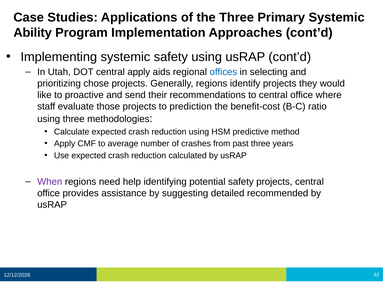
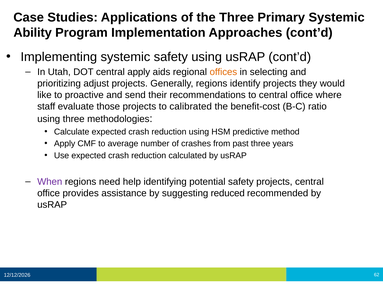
offices colour: blue -> orange
chose: chose -> adjust
prediction: prediction -> calibrated
detailed: detailed -> reduced
